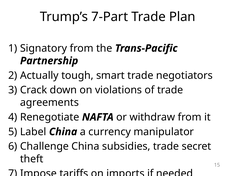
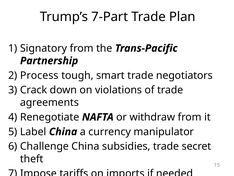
Actually: Actually -> Process
